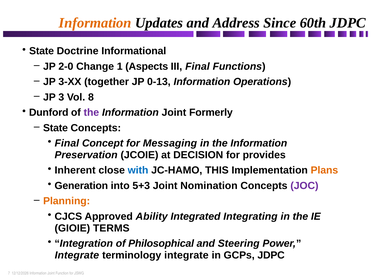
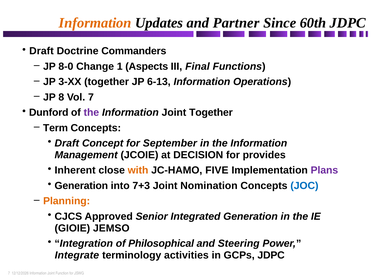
Address: Address -> Partner
State at (42, 51): State -> Draft
Informational: Informational -> Commanders
2-0: 2-0 -> 8-0
0-13: 0-13 -> 6-13
3: 3 -> 8
Vol 8: 8 -> 7
Joint Formerly: Formerly -> Together
State at (55, 128): State -> Term
Final at (67, 143): Final -> Draft
Messaging: Messaging -> September
Preservation: Preservation -> Management
with colour: blue -> orange
THIS: THIS -> FIVE
Plans colour: orange -> purple
5+3: 5+3 -> 7+3
JOC colour: purple -> blue
Ability: Ability -> Senior
Integrated Integrating: Integrating -> Generation
TERMS: TERMS -> JEMSO
terminology integrate: integrate -> activities
